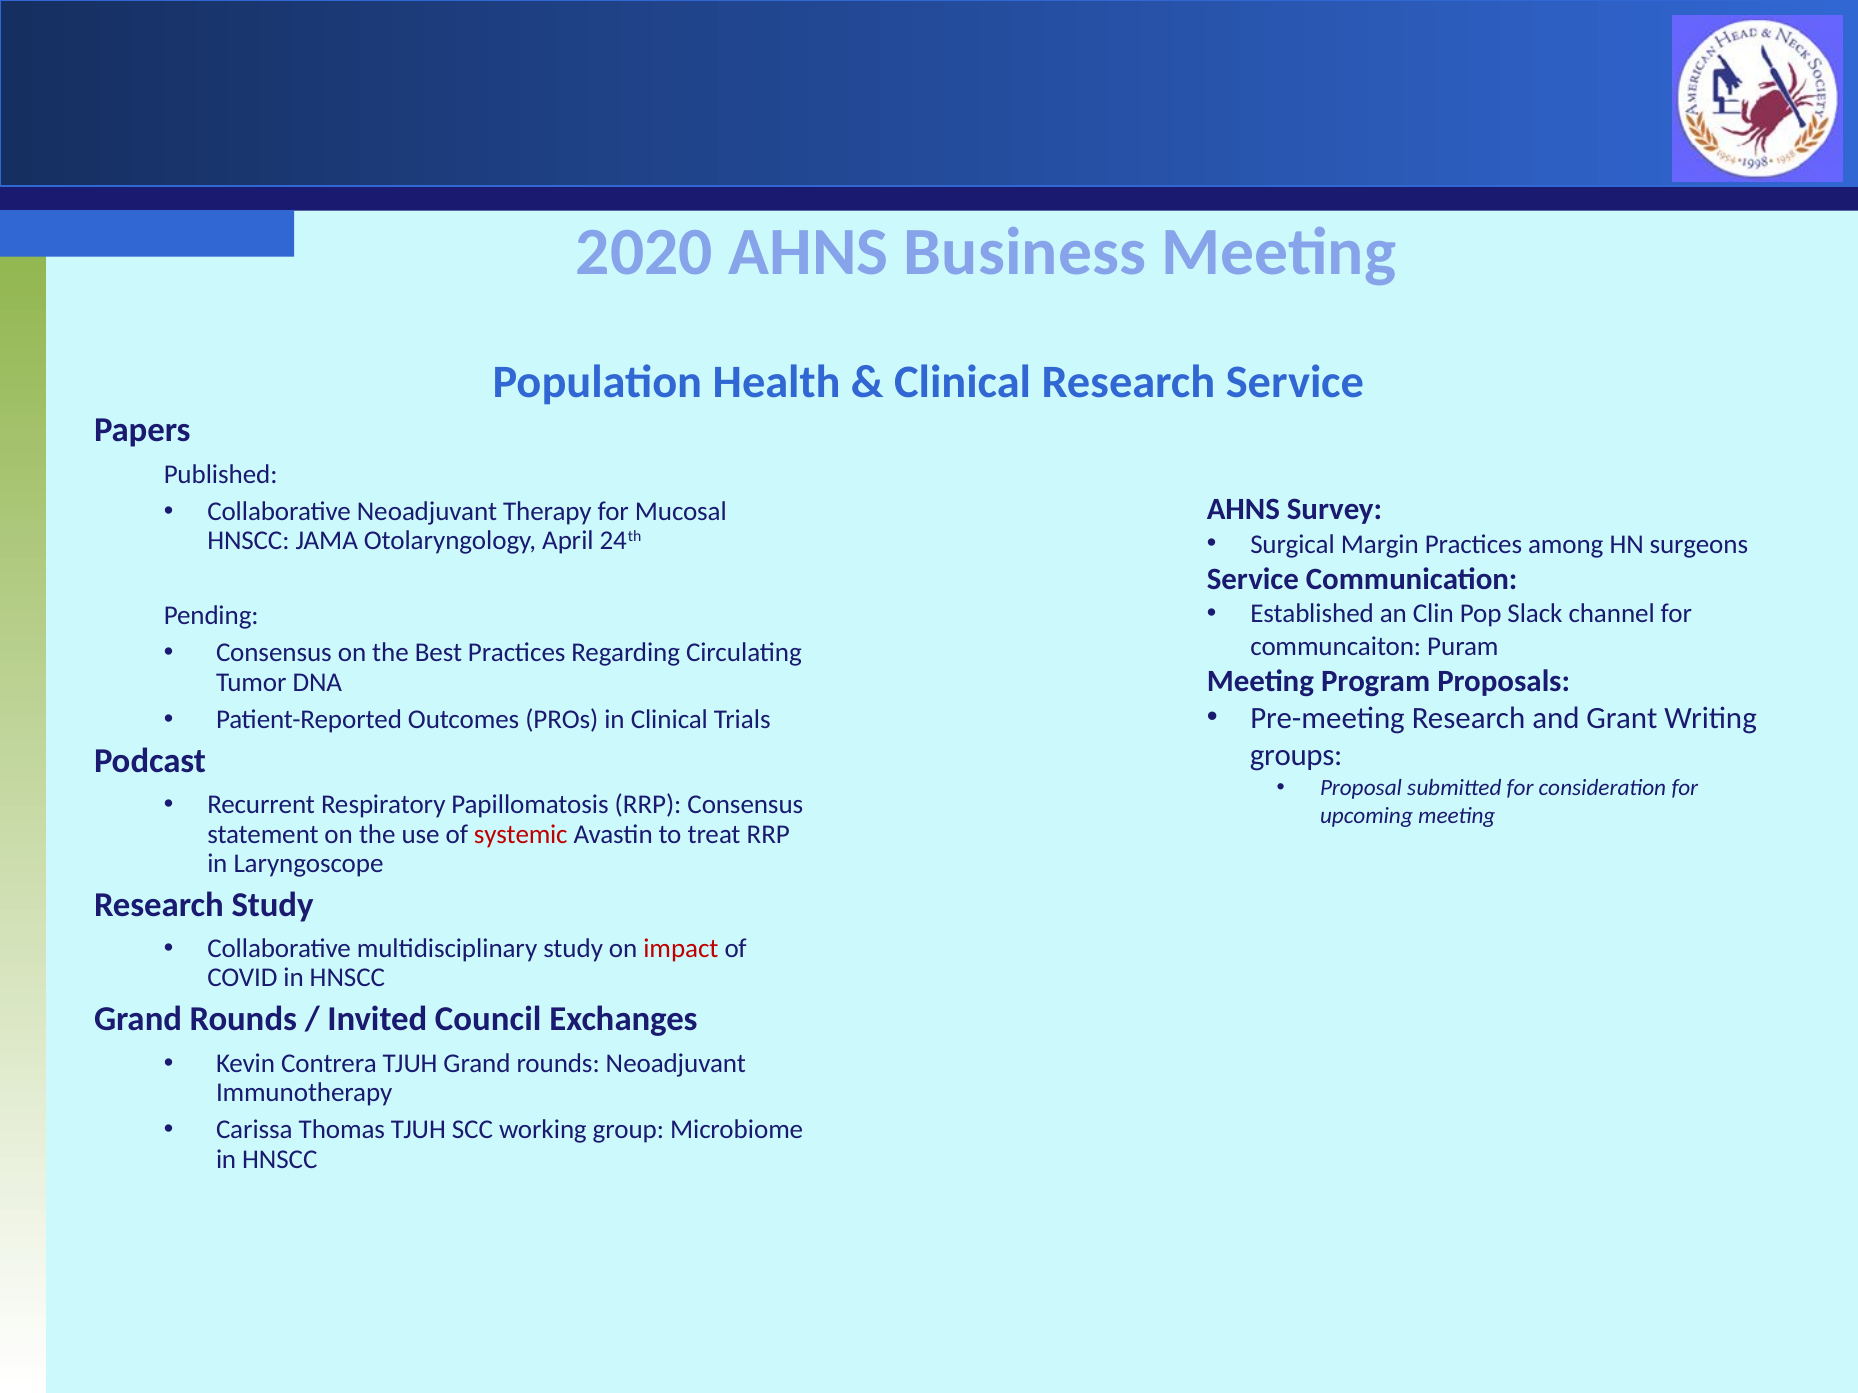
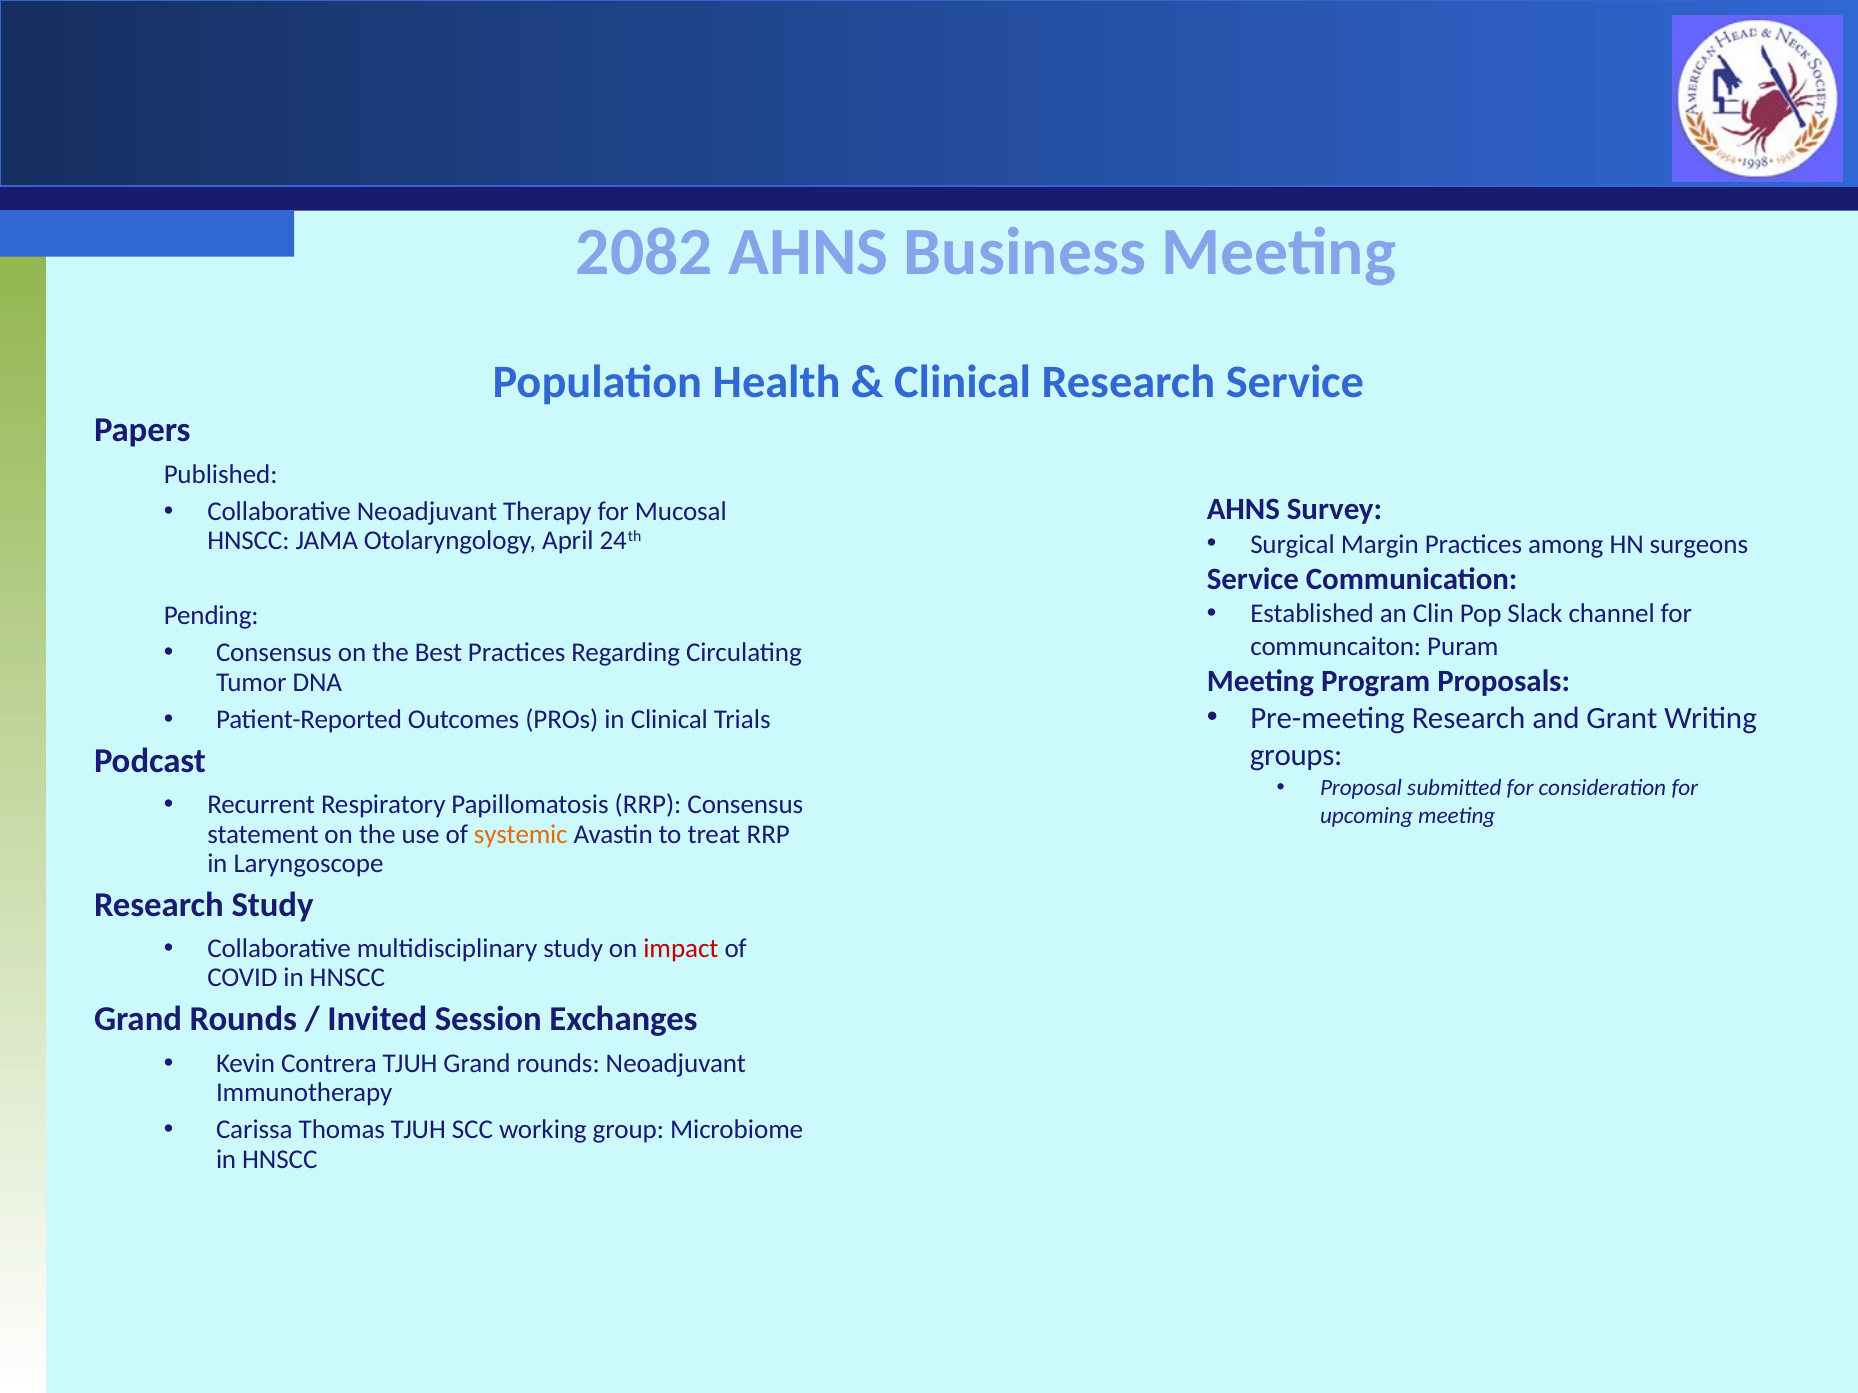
2020: 2020 -> 2082
systemic colour: red -> orange
Council: Council -> Session
